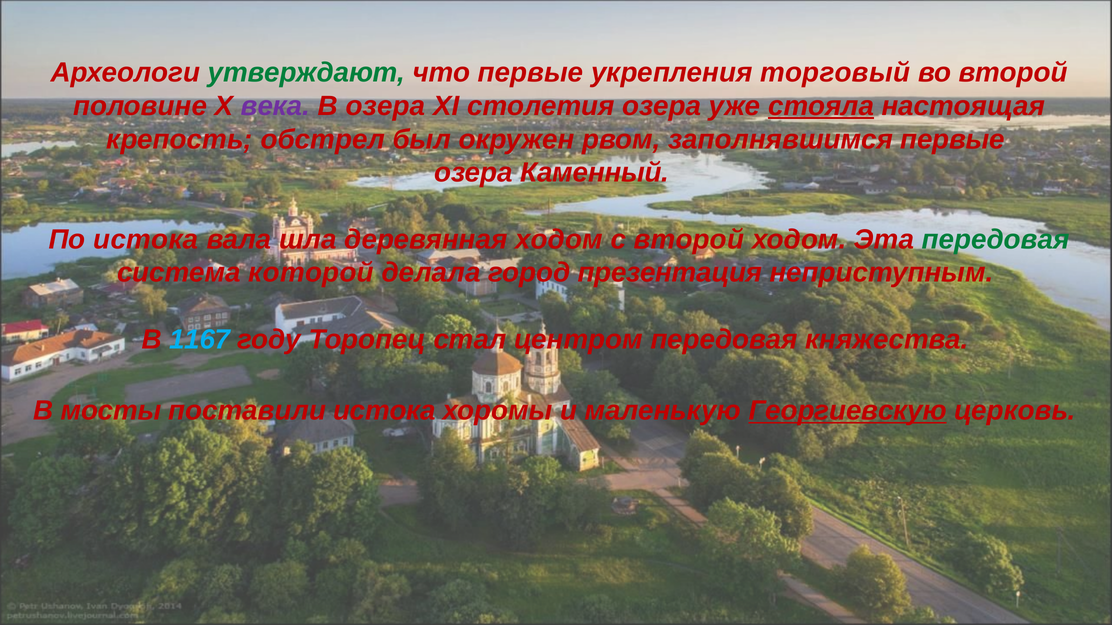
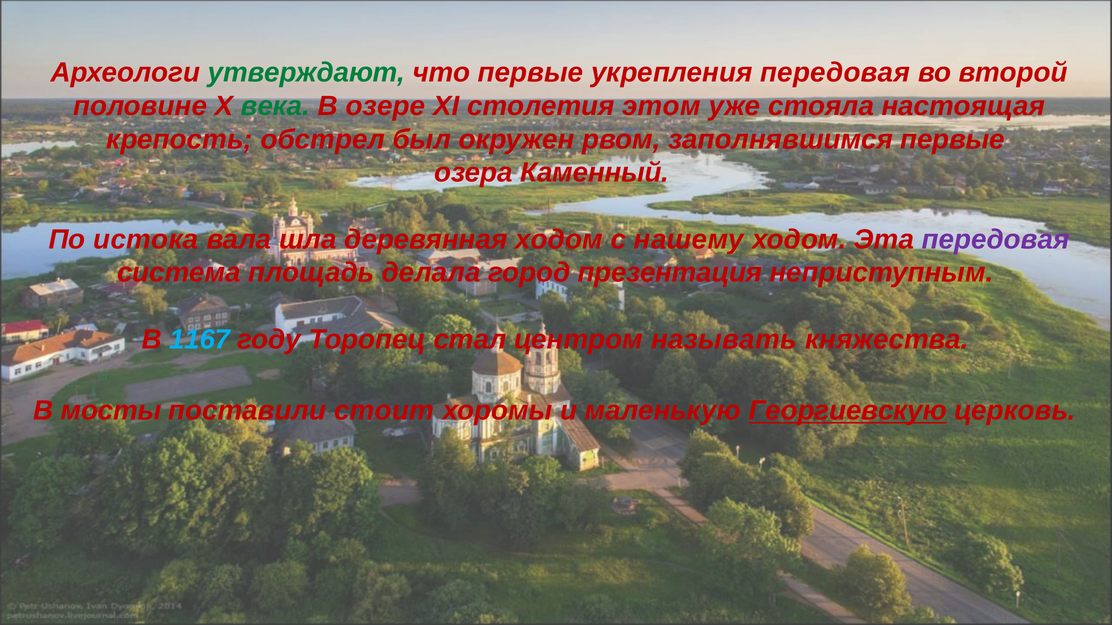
укрепления торговый: торговый -> передовая
века colour: purple -> green
В озера: озера -> озере
столетия озера: озера -> этом
стояла underline: present -> none
с второй: второй -> нашему
передовая at (996, 240) colour: green -> purple
которой: которой -> площадь
центром передовая: передовая -> называть
поставили истока: истока -> стоит
